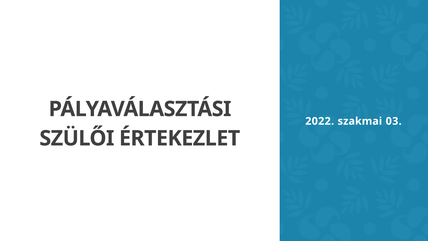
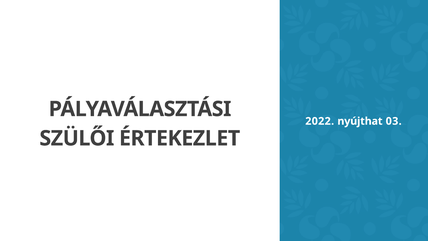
szakmai: szakmai -> nyújthat
